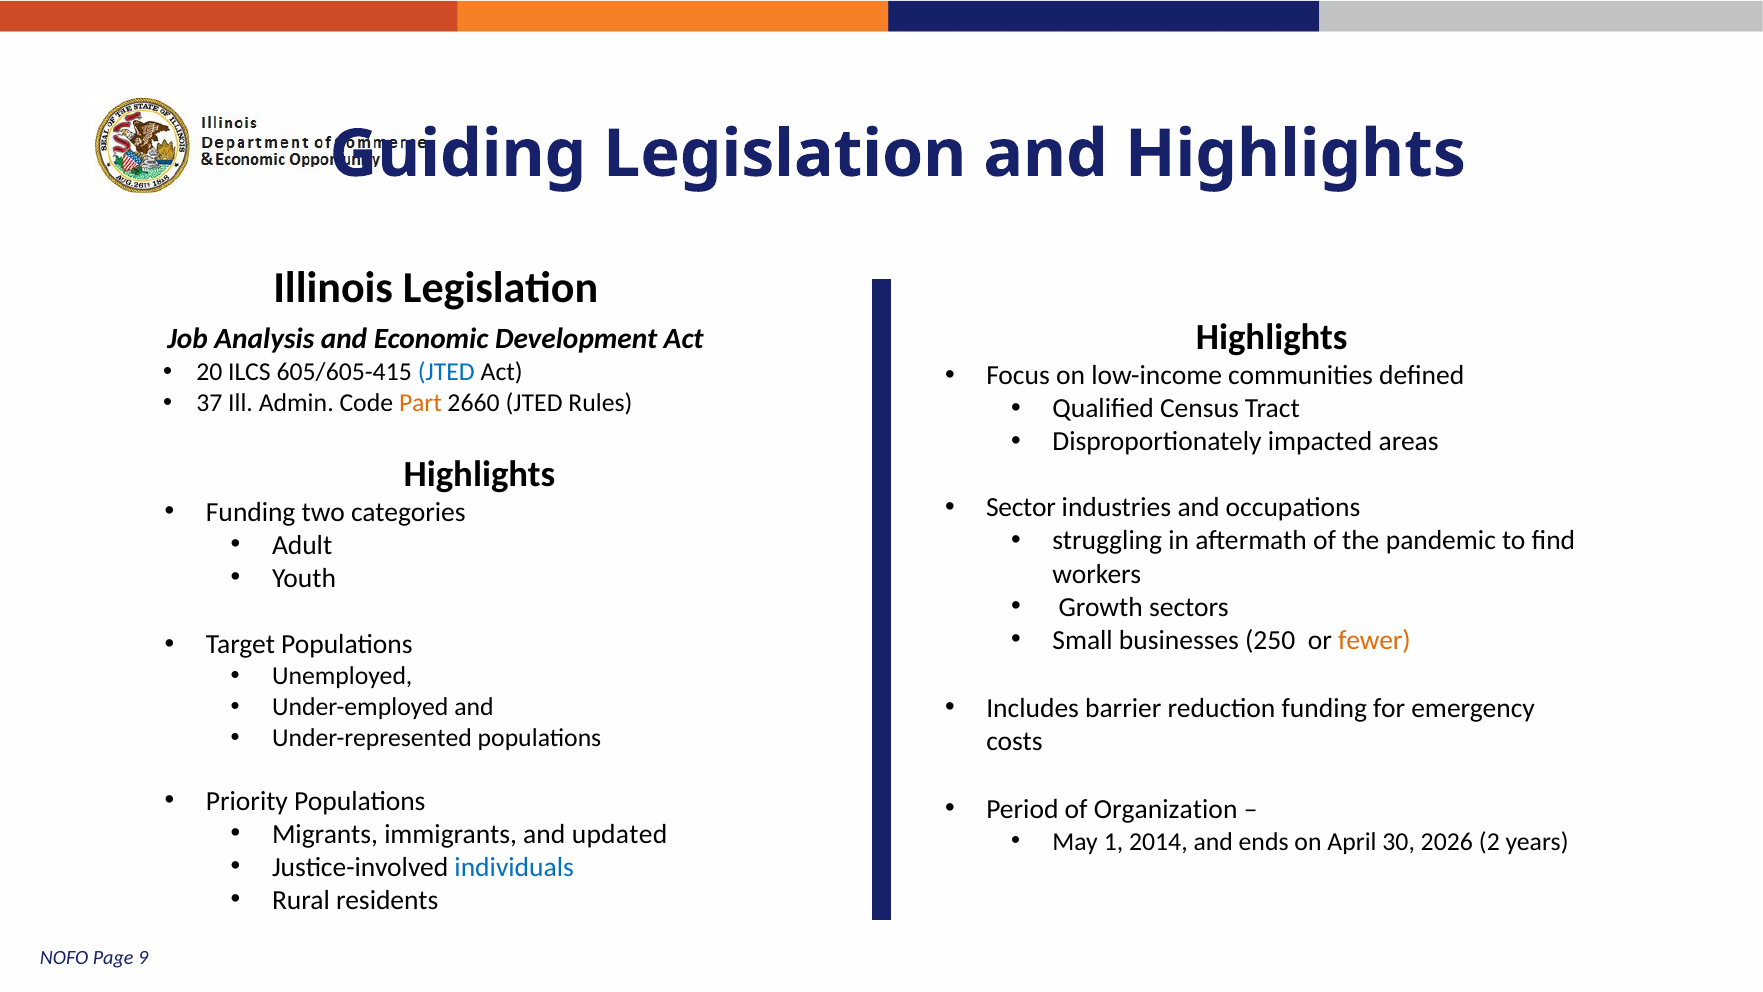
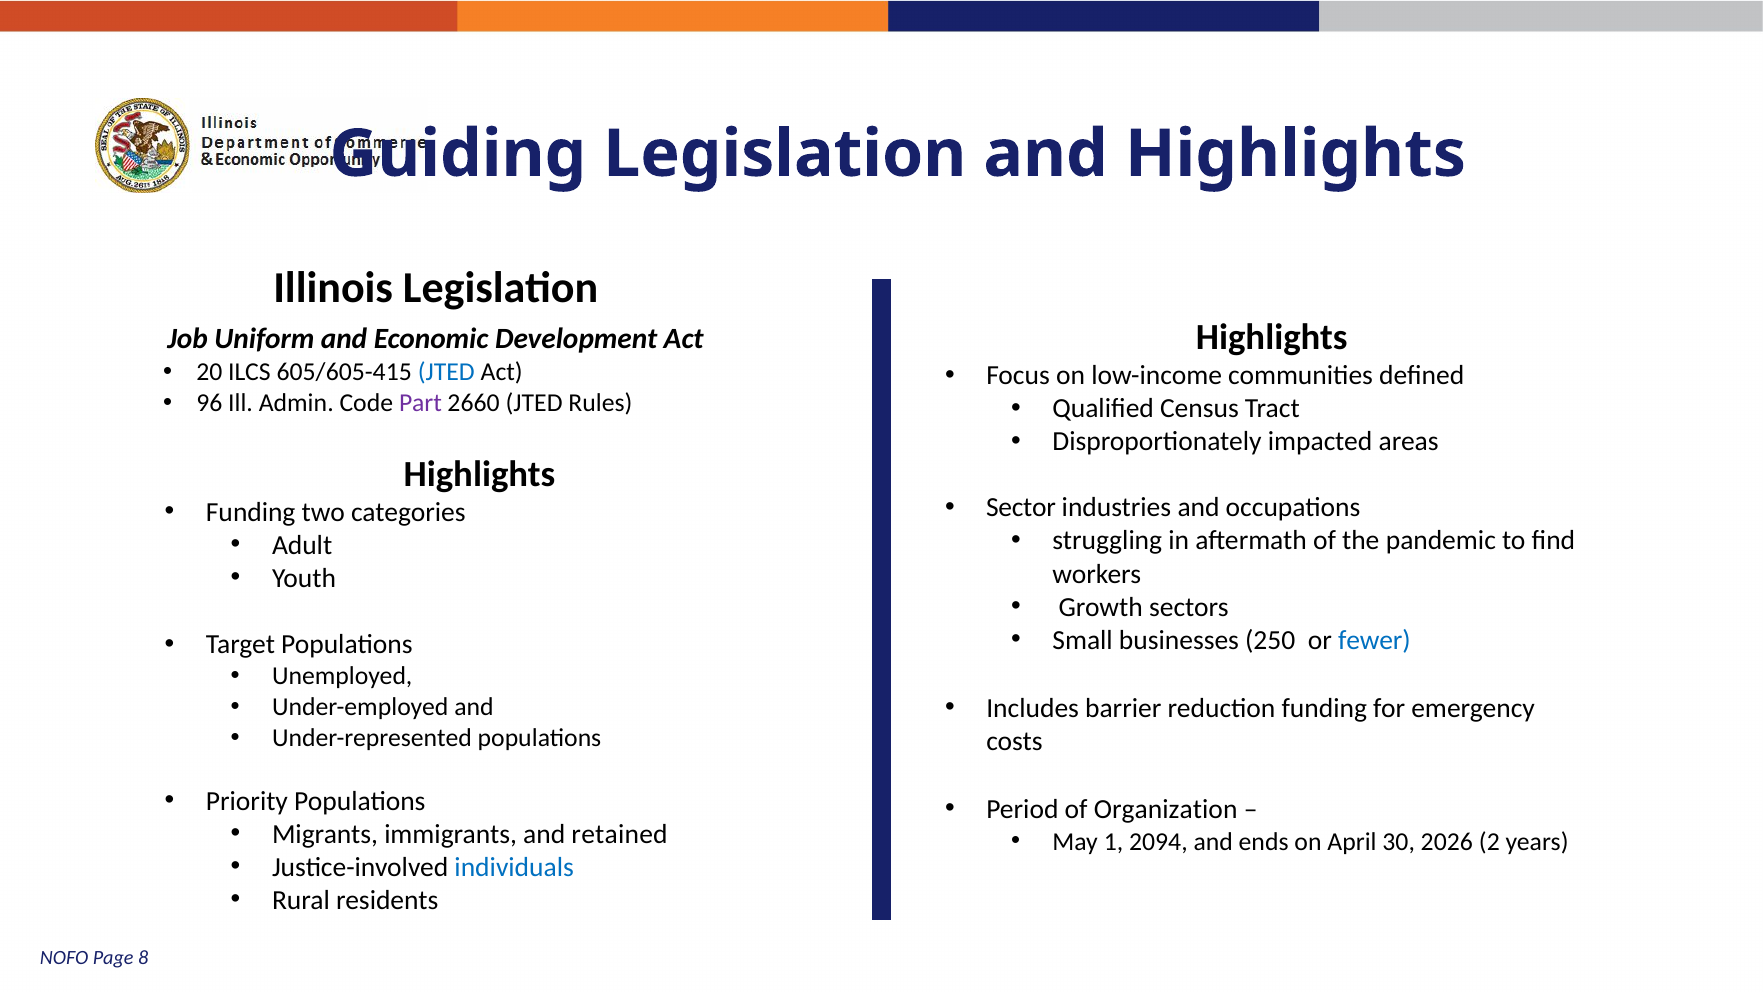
Analysis: Analysis -> Uniform
37: 37 -> 96
Part colour: orange -> purple
fewer colour: orange -> blue
updated: updated -> retained
2014: 2014 -> 2094
9: 9 -> 8
